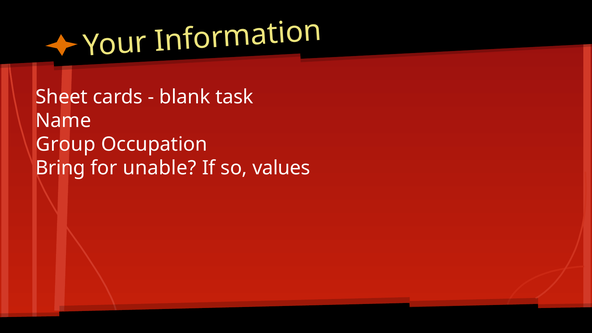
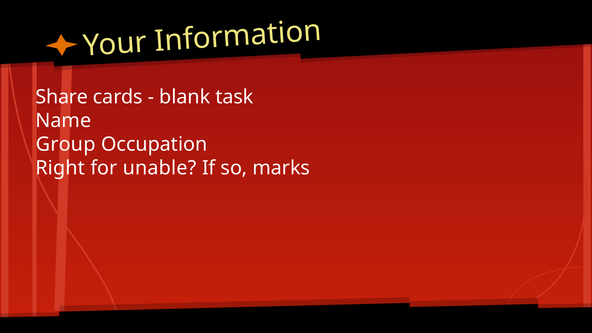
Sheet: Sheet -> Share
Bring: Bring -> Right
values: values -> marks
